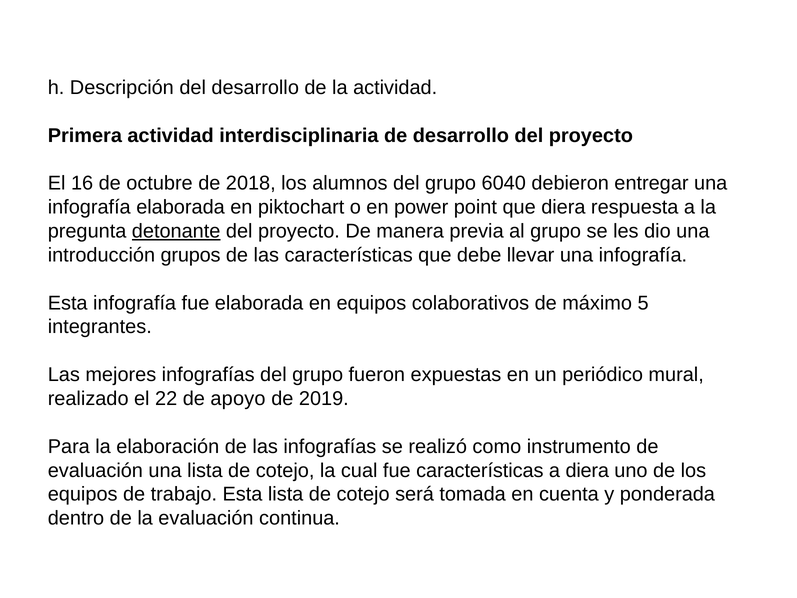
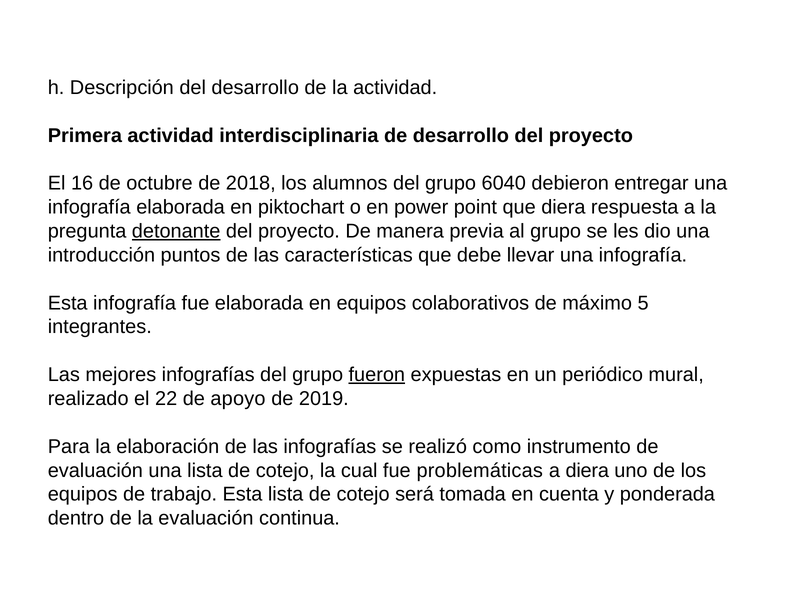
grupos: grupos -> puntos
fueron underline: none -> present
fue características: características -> problemáticas
